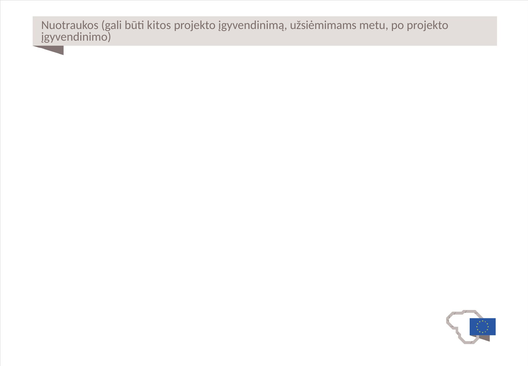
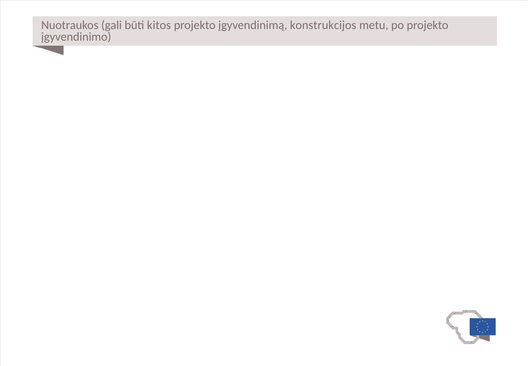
užsiėmimams: užsiėmimams -> konstrukcijos
